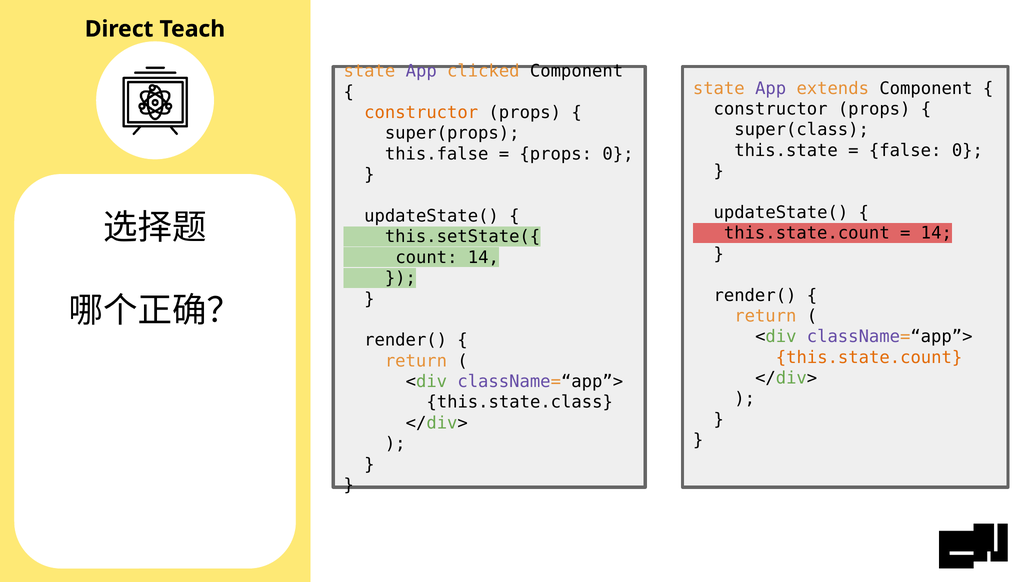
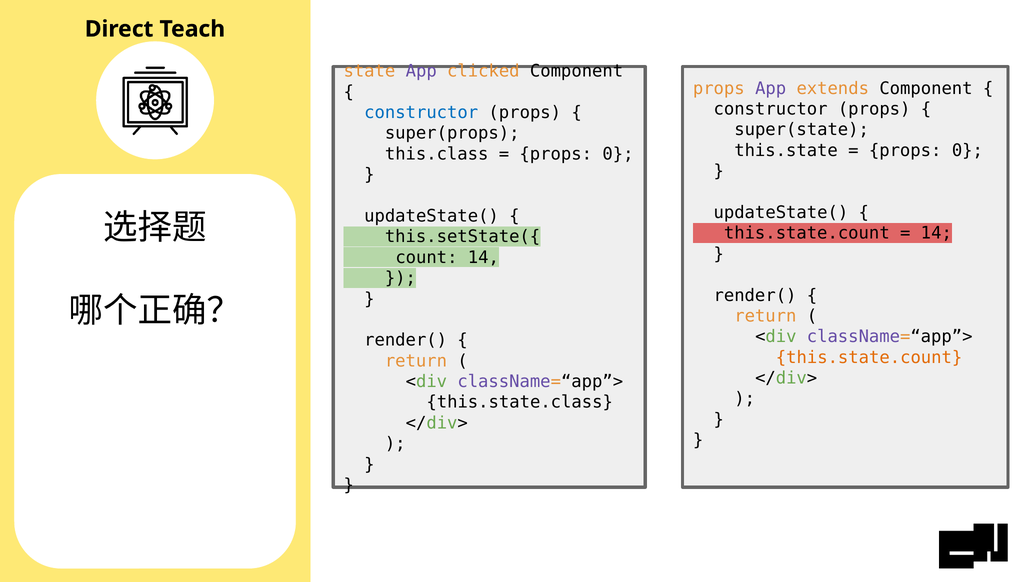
state at (719, 88): state -> props
constructor at (421, 113) colour: orange -> blue
super(class: super(class -> super(state
false at (905, 150): false -> props
this.false: this.false -> this.class
